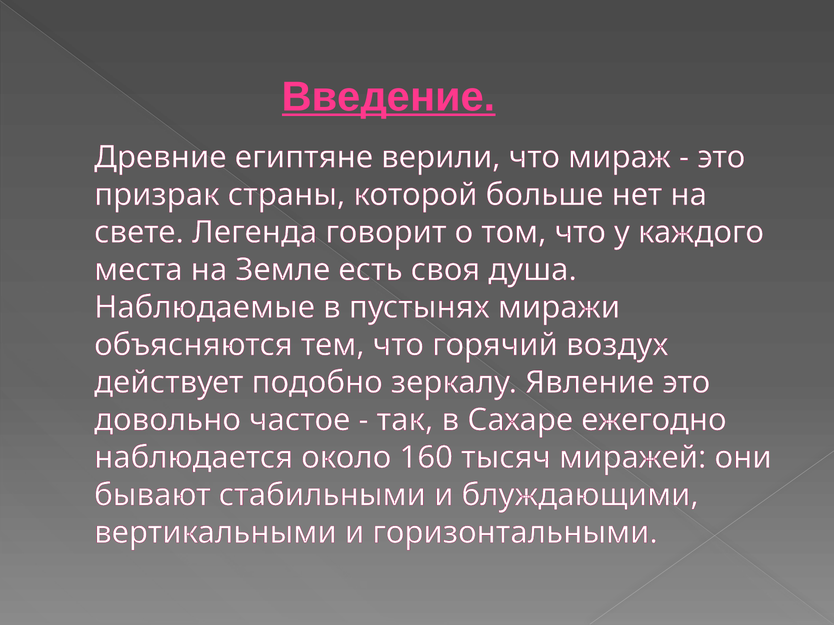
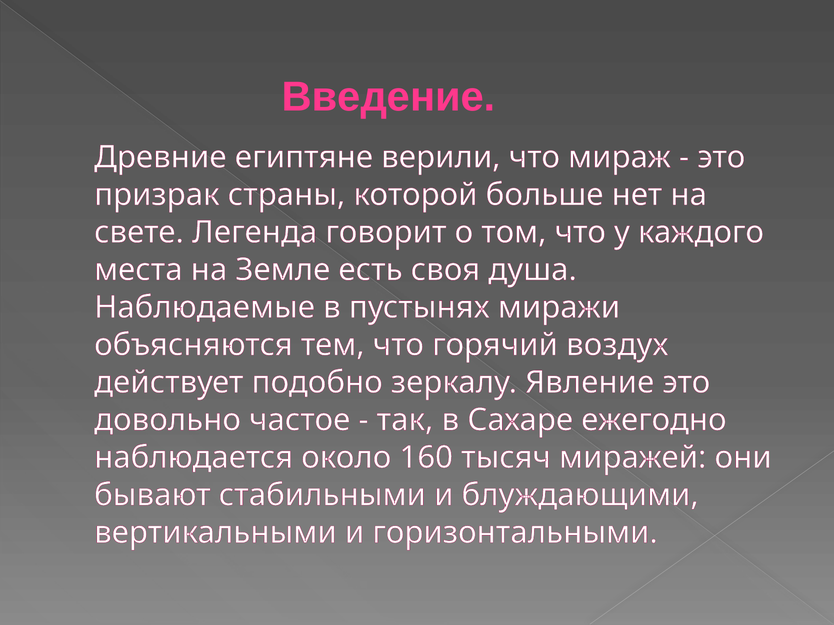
Введение underline: present -> none
